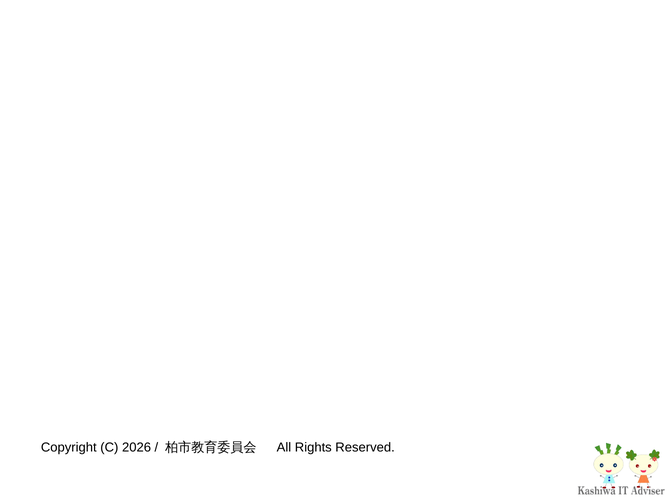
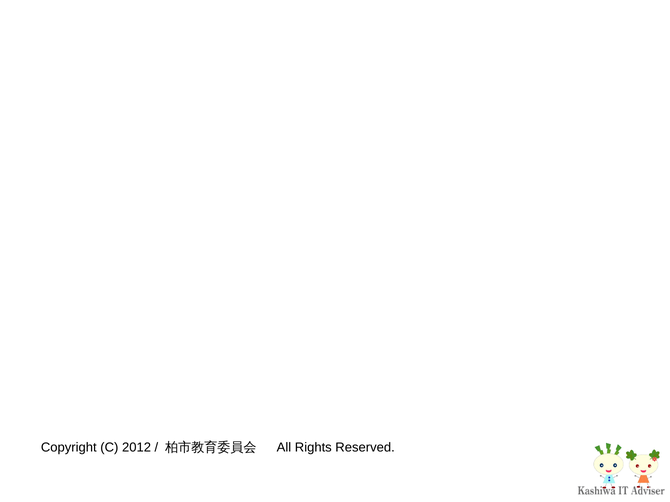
2026: 2026 -> 2012
